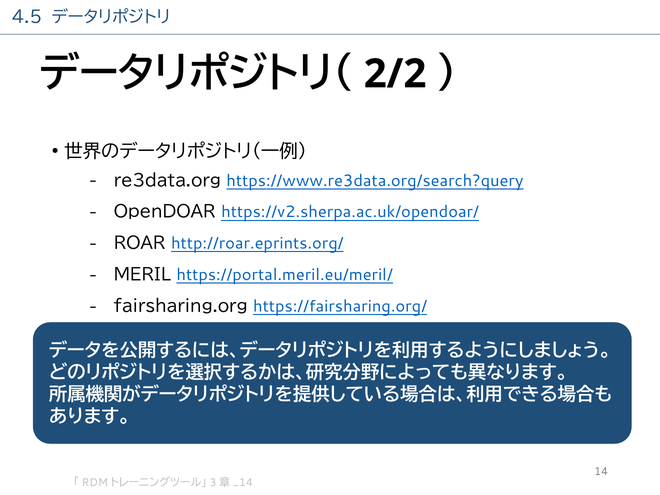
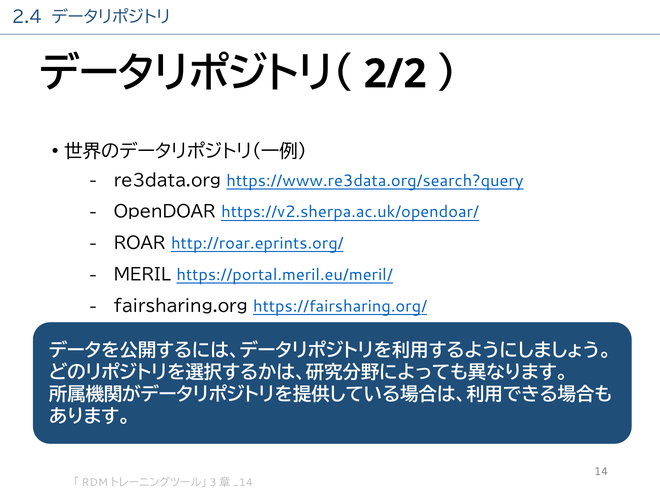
4.5: 4.5 -> 2.4
